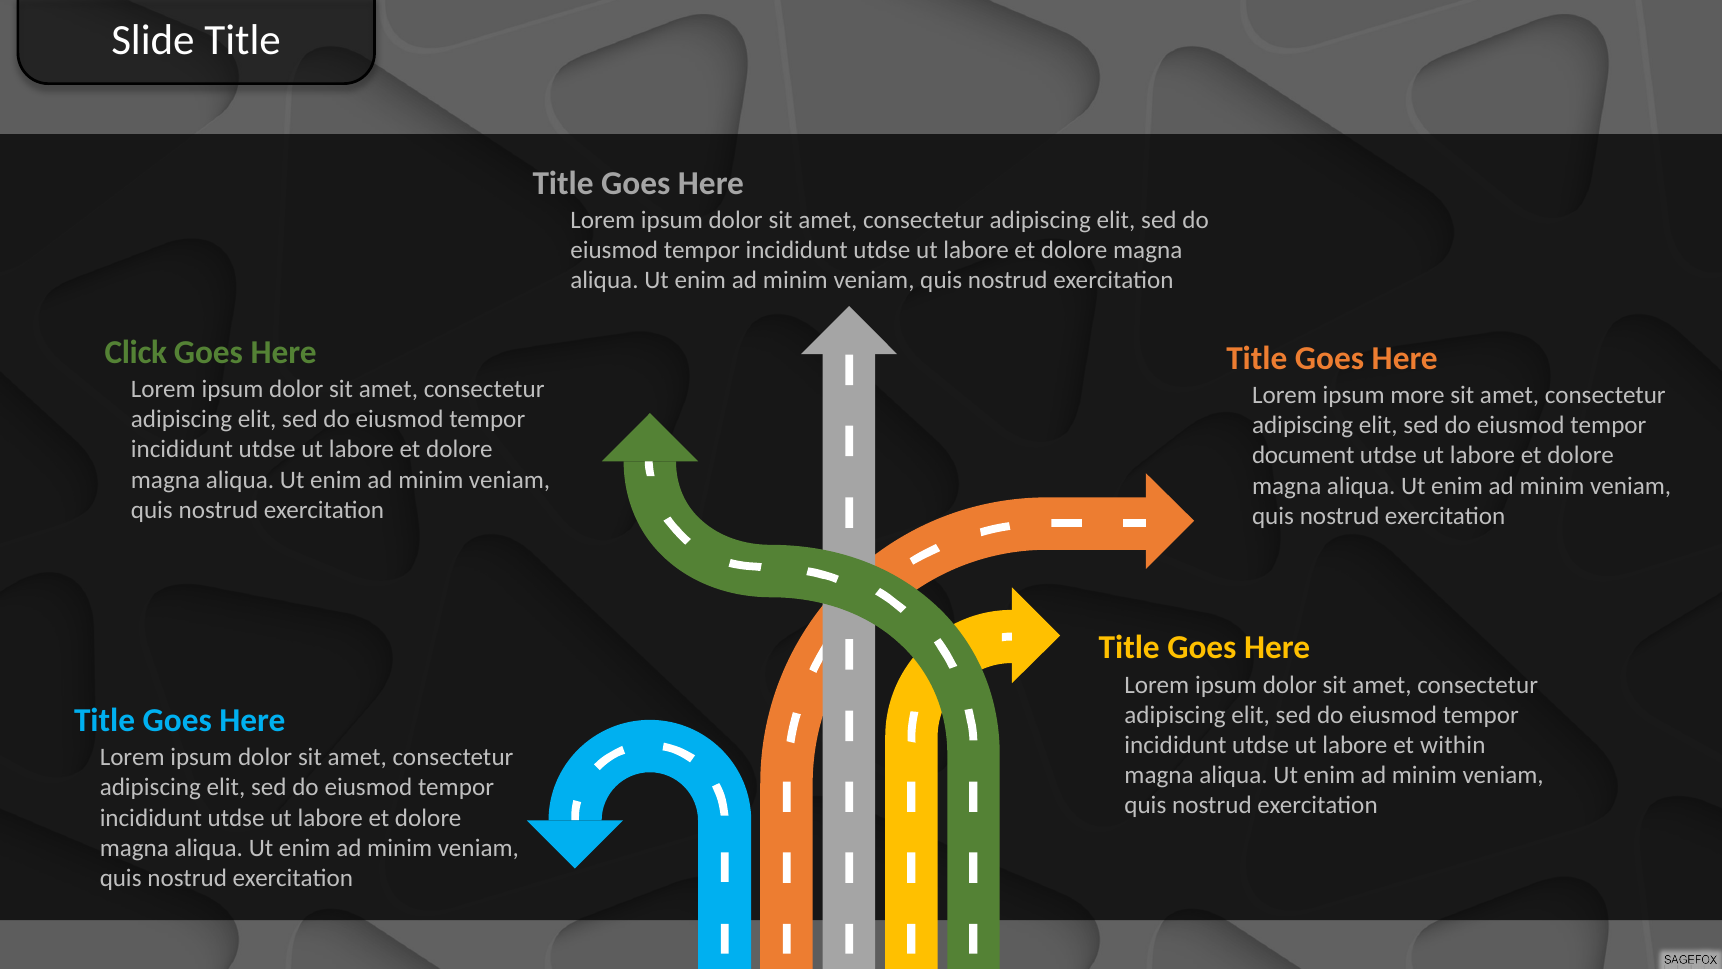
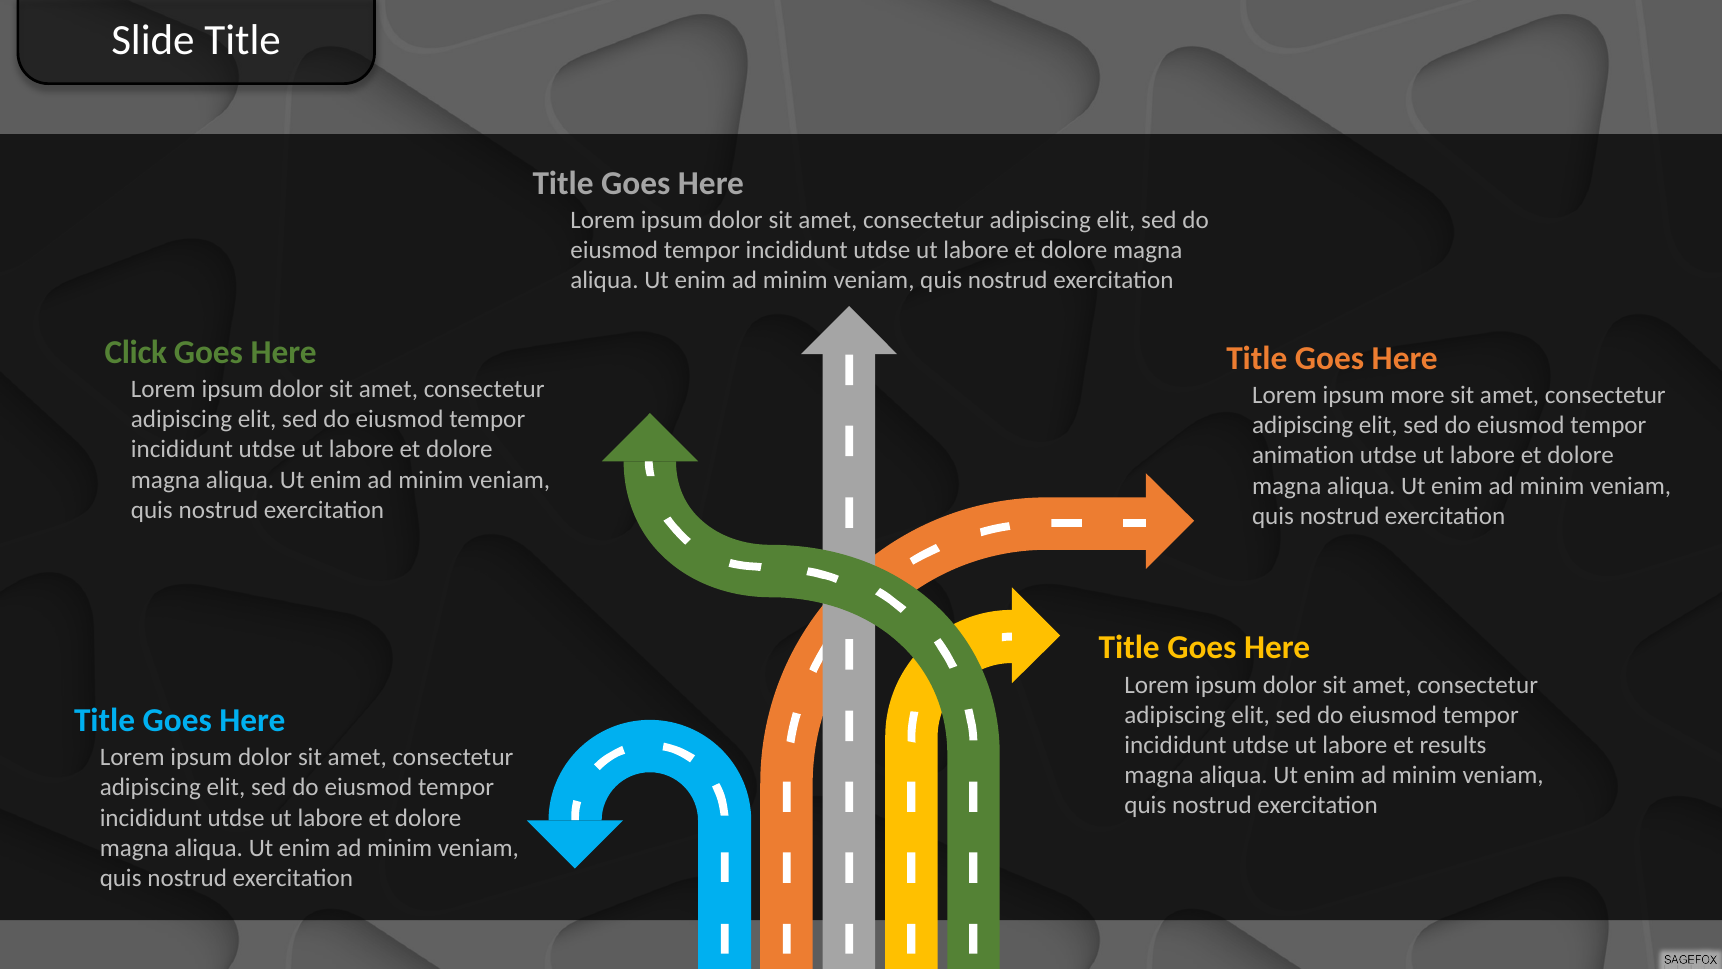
document: document -> animation
within: within -> results
